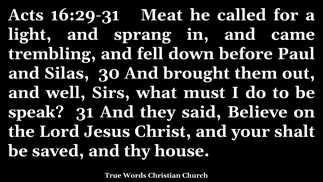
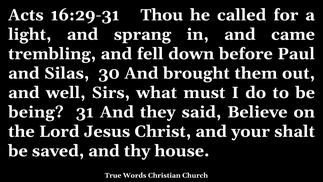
Meat: Meat -> Thou
speak: speak -> being
